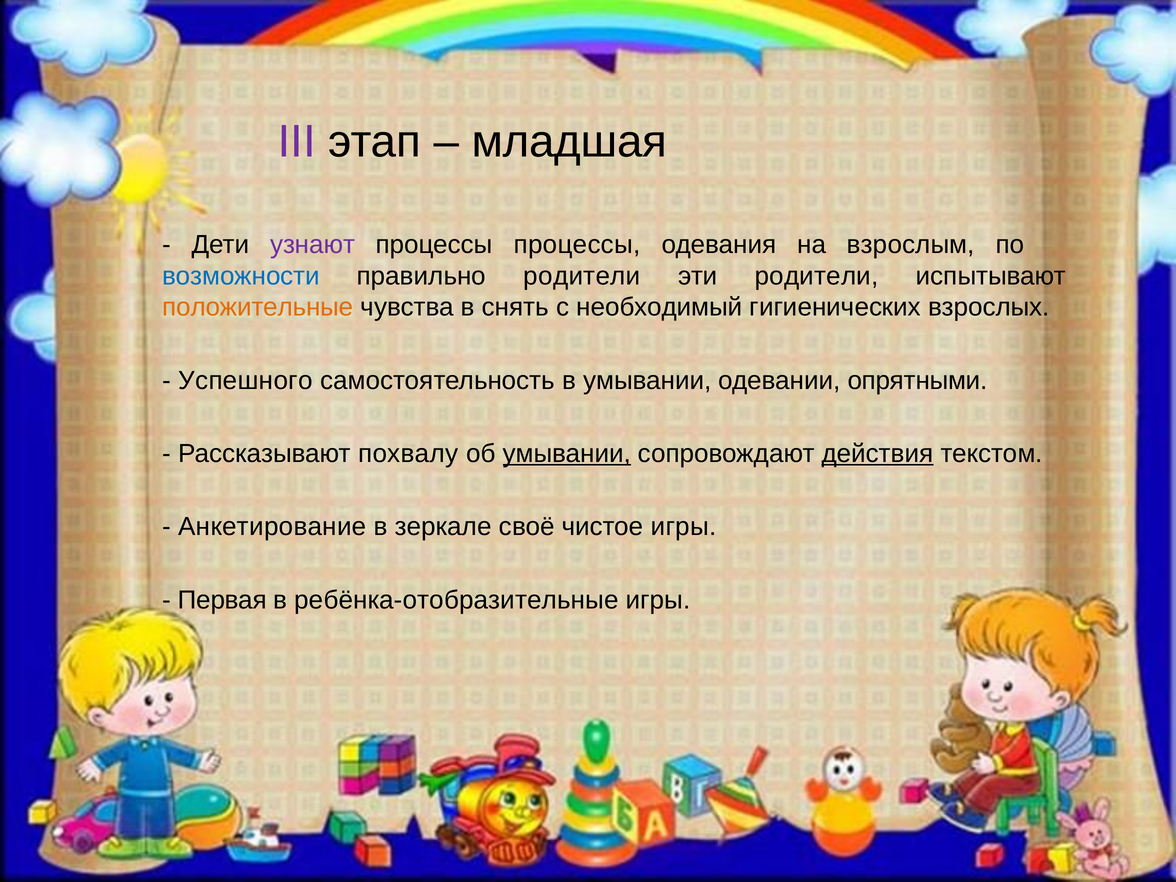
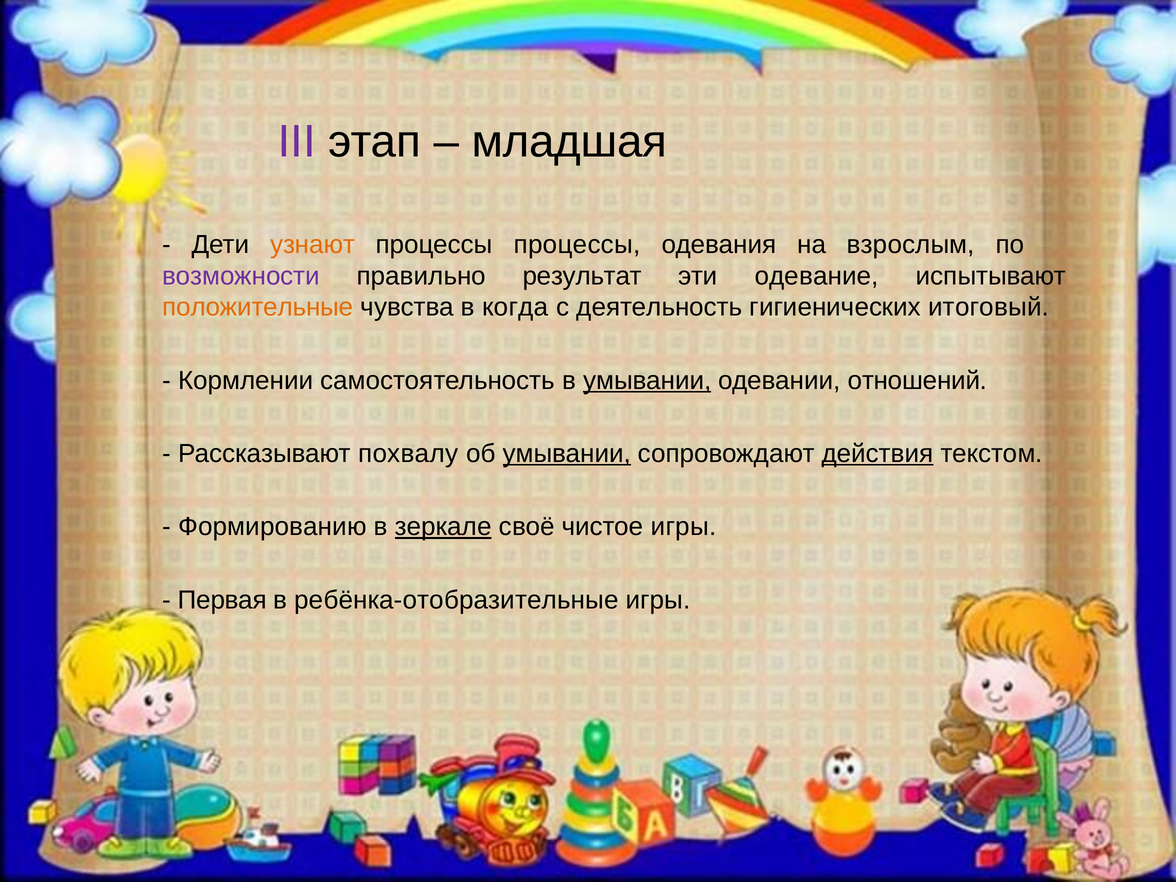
узнают colour: purple -> orange
возможности colour: blue -> purple
правильно родители: родители -> результат
эти родители: родители -> одевание
снять: снять -> когда
необходимый: необходимый -> деятельность
взрослых: взрослых -> итоговый
Успешного: Успешного -> Кормлении
умывании at (647, 380) underline: none -> present
опрятными: опрятными -> отношений
Анкетирование: Анкетирование -> Формированию
зеркале underline: none -> present
